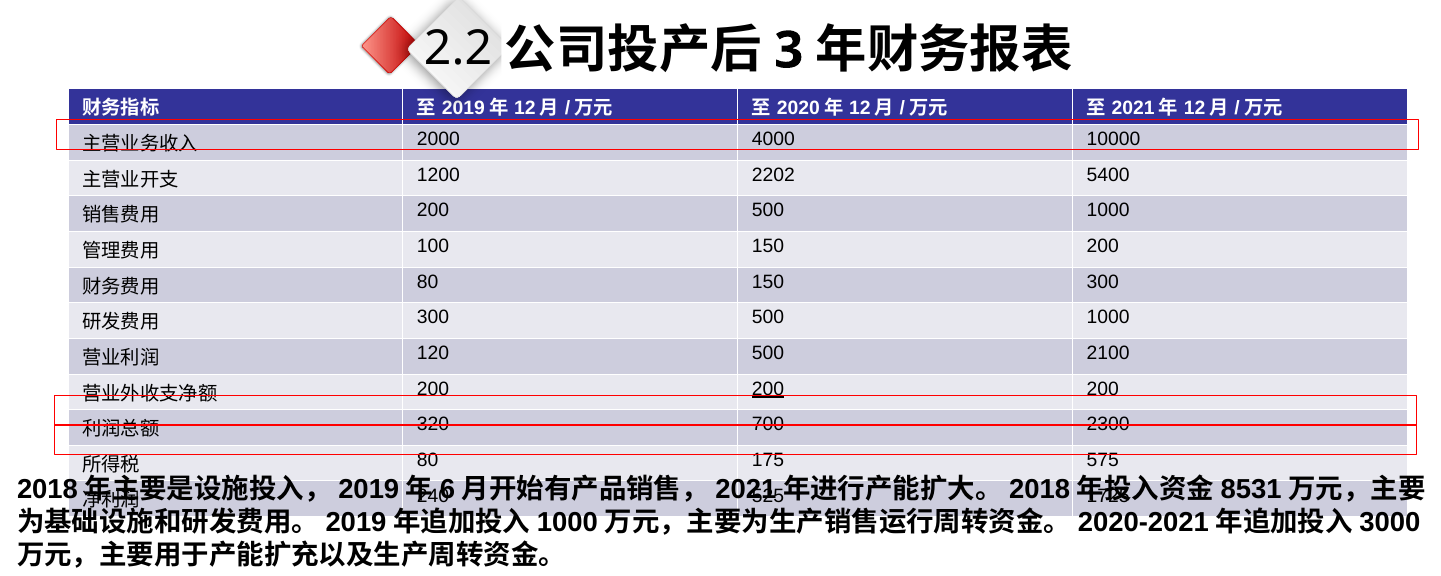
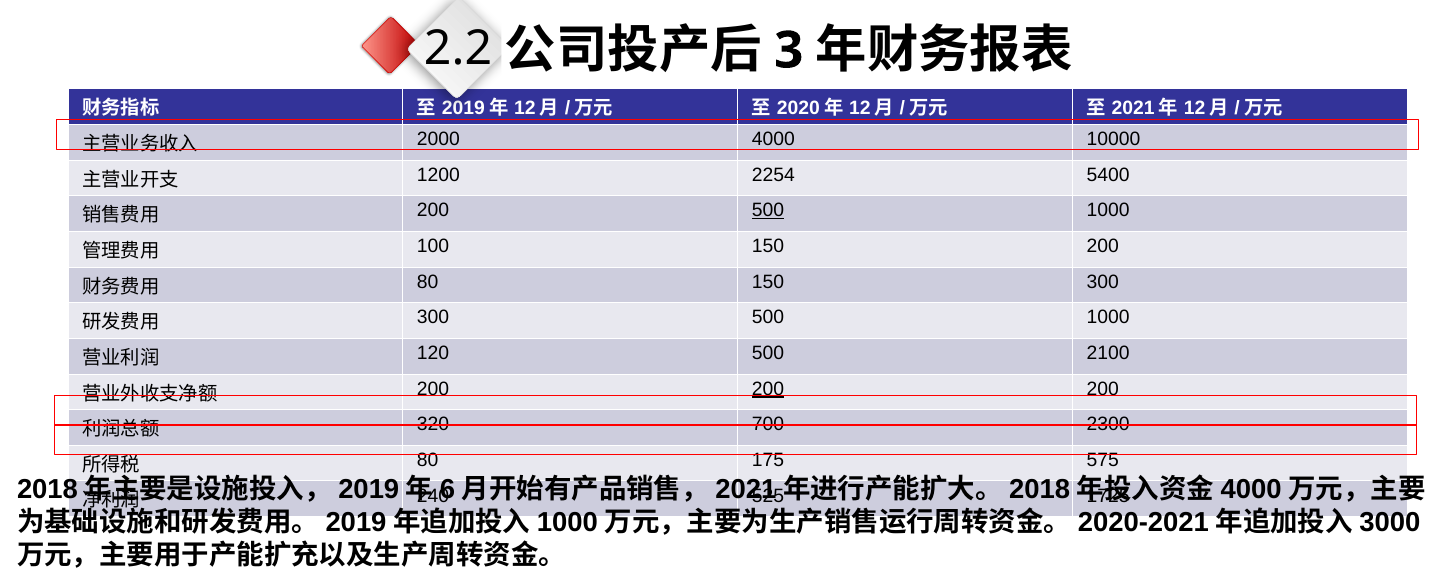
2202: 2202 -> 2254
500 at (768, 211) underline: none -> present
8531 at (1251, 490): 8531 -> 4000
